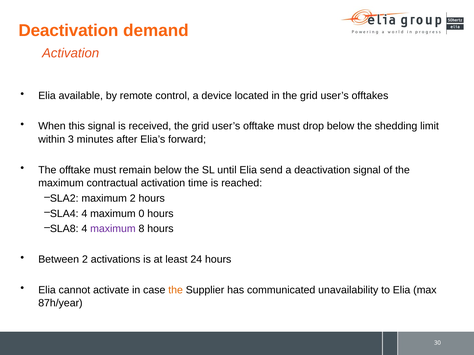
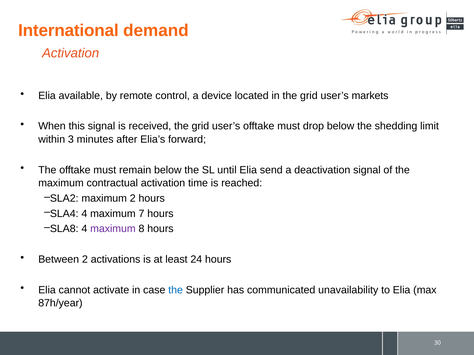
Deactivation at (68, 31): Deactivation -> International
offtakes: offtakes -> markets
0: 0 -> 7
the at (176, 290) colour: orange -> blue
